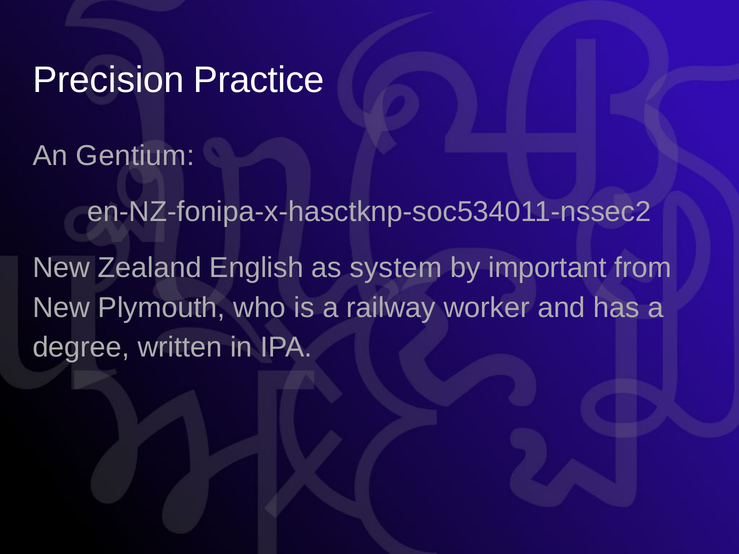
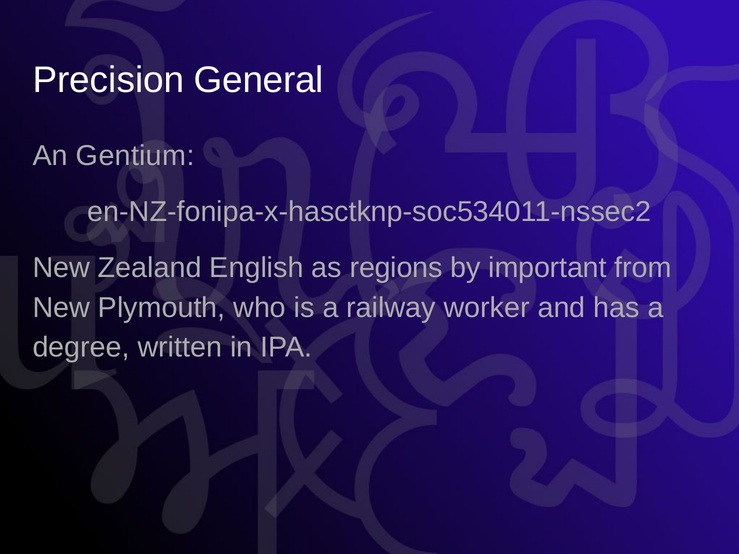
Practice: Practice -> General
system: system -> regions
